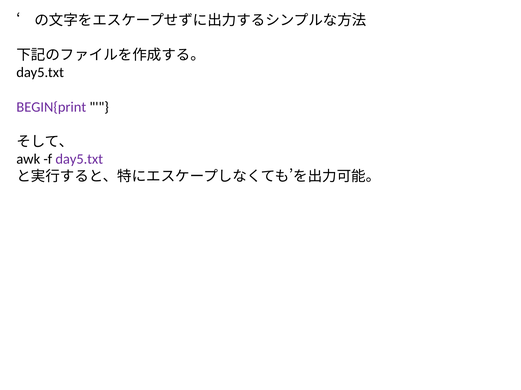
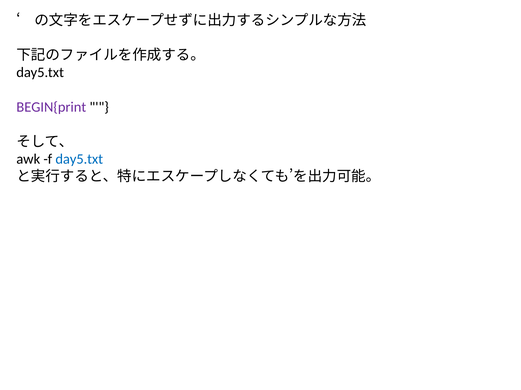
day5.txt at (79, 159) colour: purple -> blue
